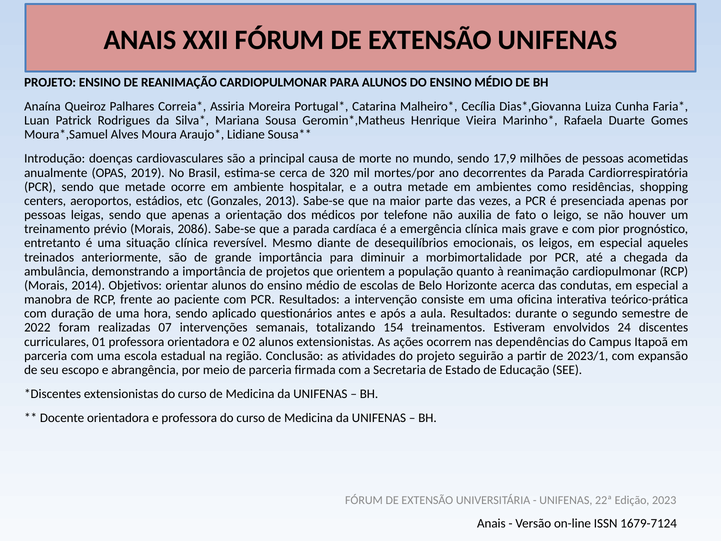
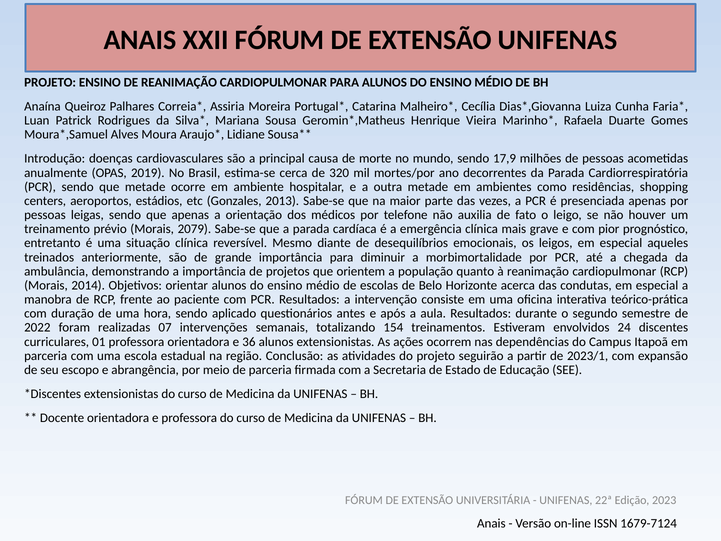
2086: 2086 -> 2079
02: 02 -> 36
